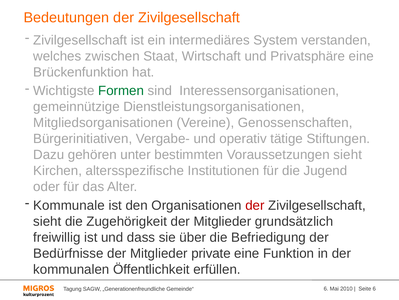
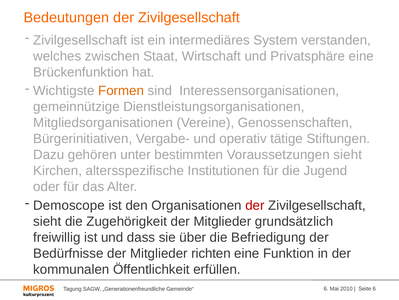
Formen colour: green -> orange
Kommunale: Kommunale -> Demoscope
private: private -> richten
